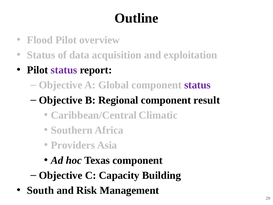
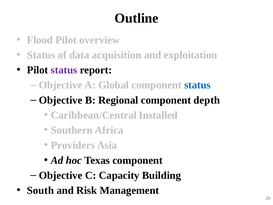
status at (197, 85) colour: purple -> blue
result: result -> depth
Climatic: Climatic -> Installed
